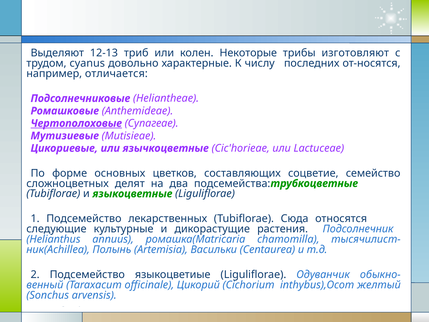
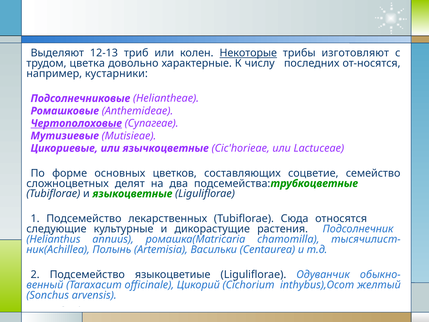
Некоторые underline: none -> present
cyanus: cyanus -> цветка
отличается: отличается -> кустарники
